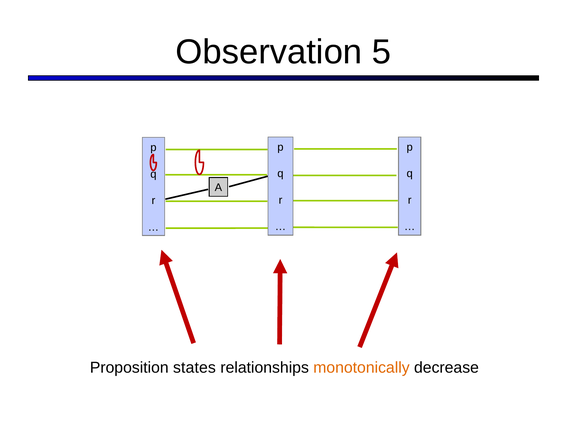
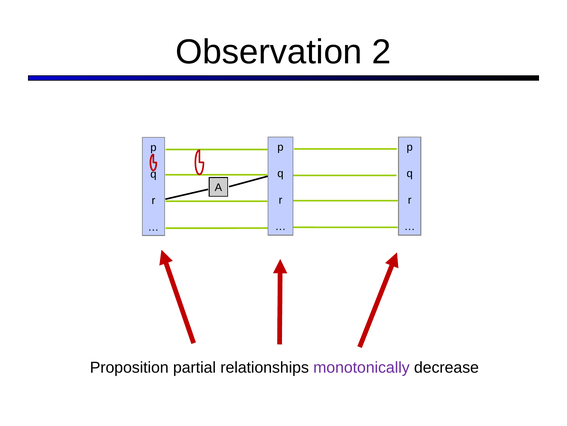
5: 5 -> 2
states: states -> partial
monotonically colour: orange -> purple
